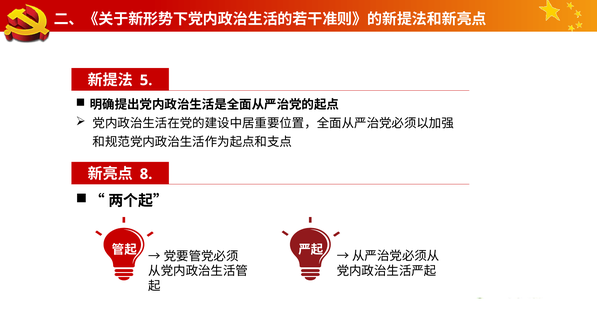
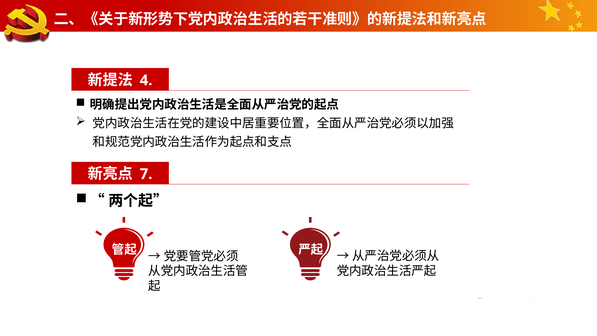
5: 5 -> 4
8: 8 -> 7
